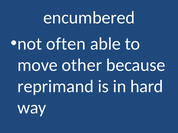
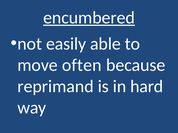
encumbered underline: none -> present
often: often -> easily
other: other -> often
